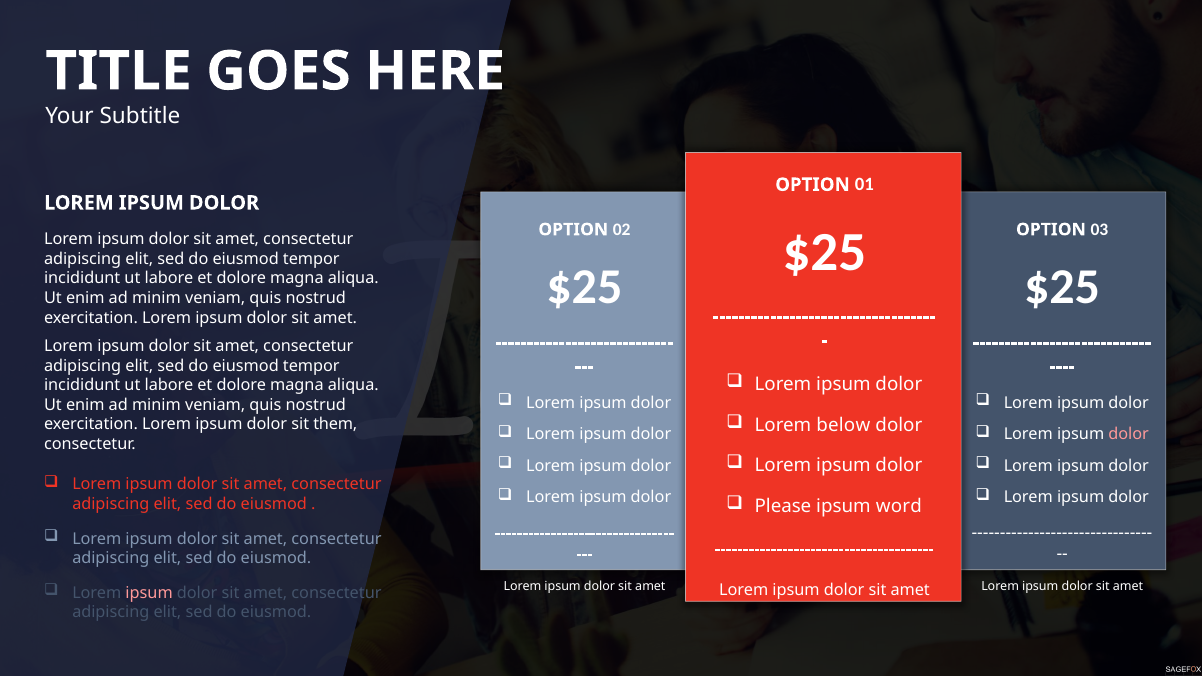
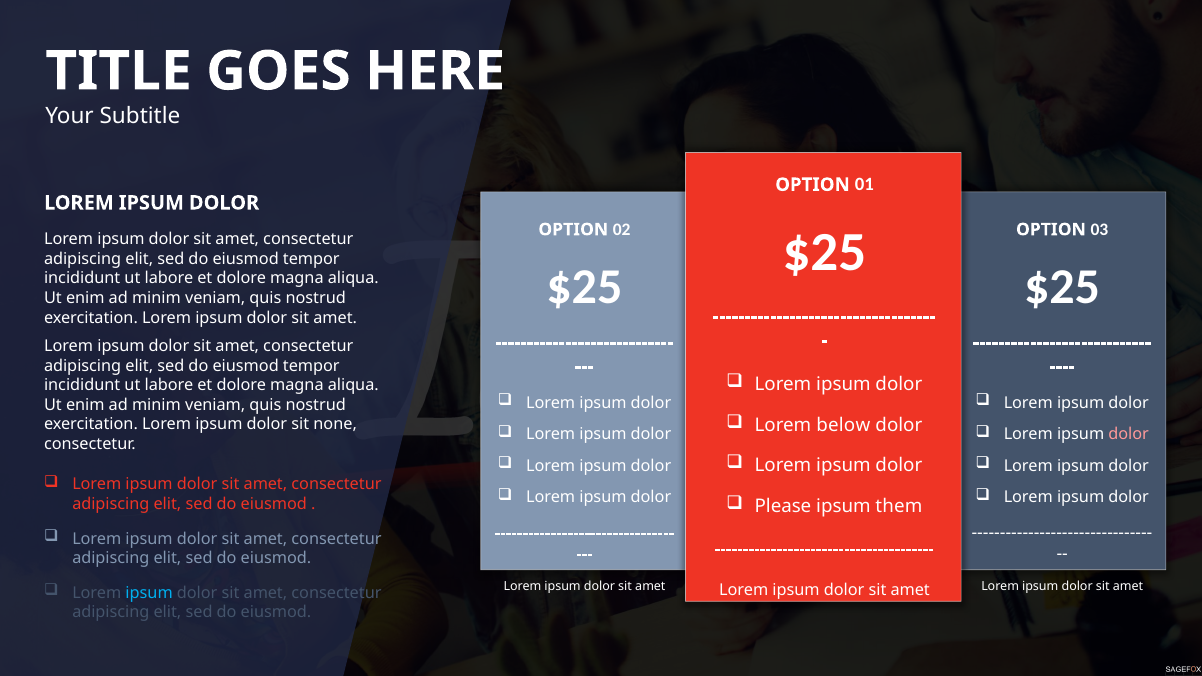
them: them -> none
word: word -> them
ipsum at (149, 593) colour: pink -> light blue
